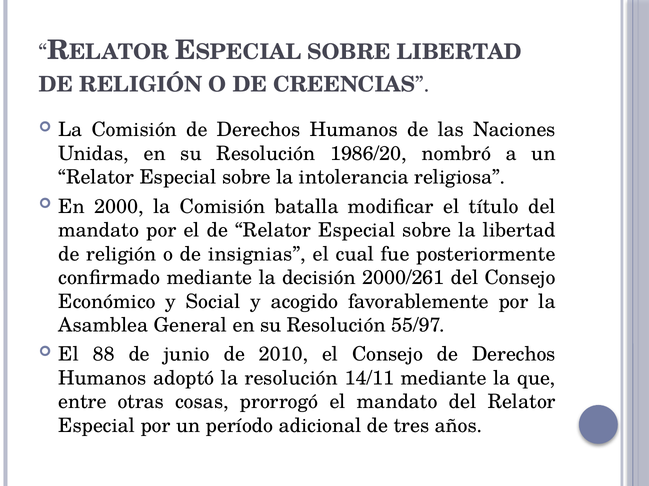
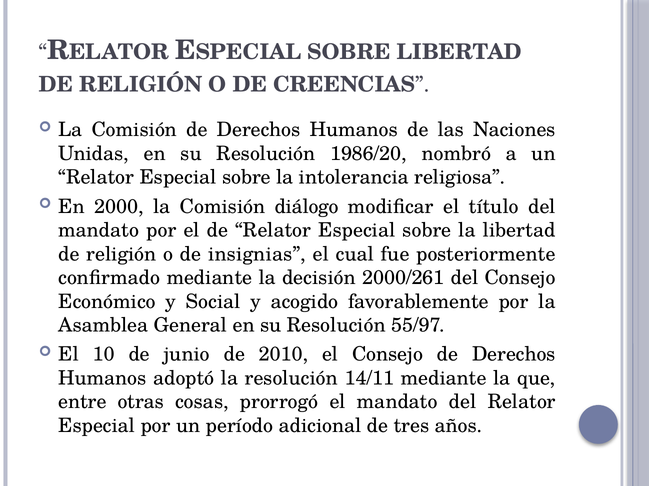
batalla: batalla -> diálogo
88: 88 -> 10
